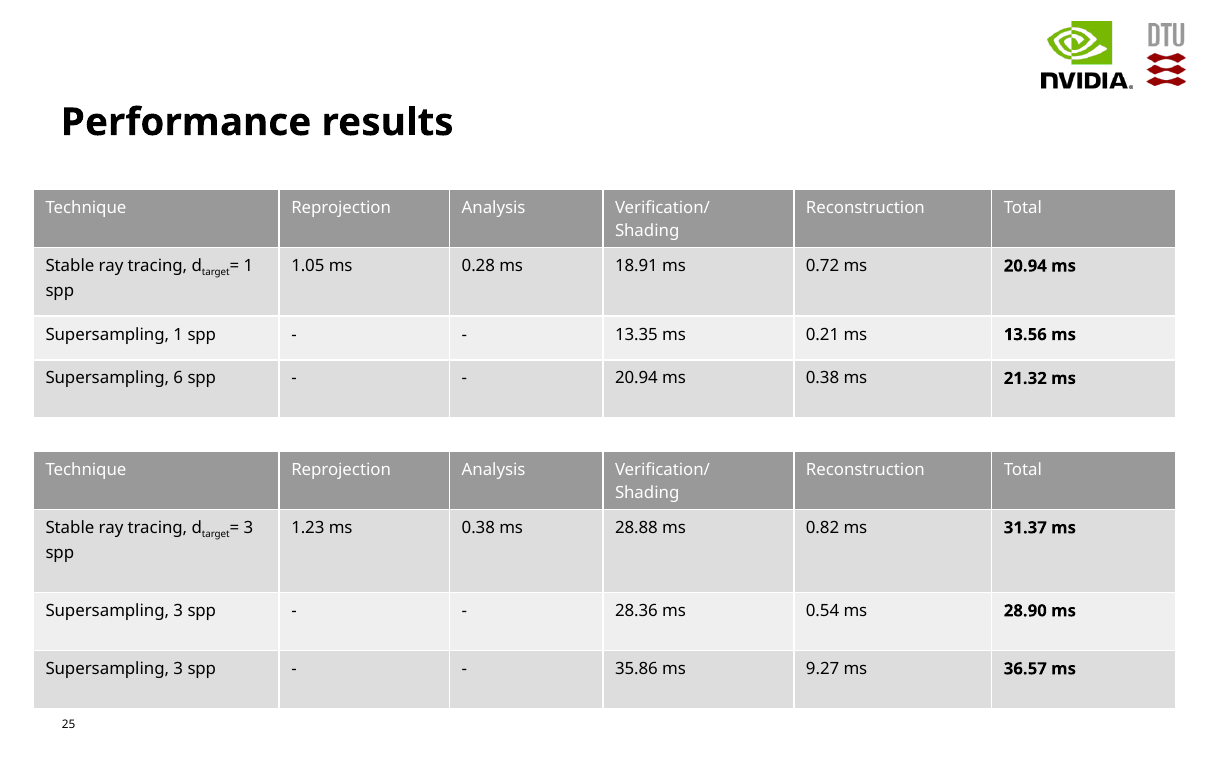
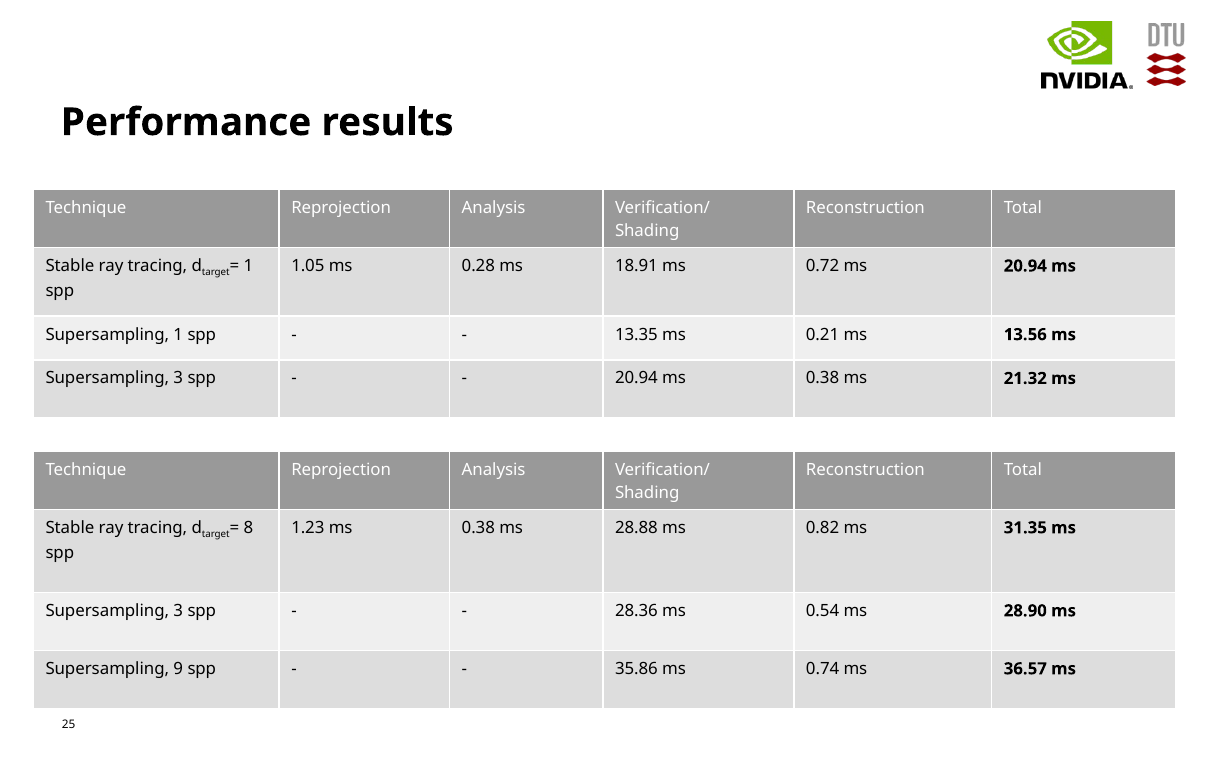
6 at (178, 378): 6 -> 3
3 at (248, 528): 3 -> 8
31.37: 31.37 -> 31.35
3 at (178, 669): 3 -> 9
9.27: 9.27 -> 0.74
